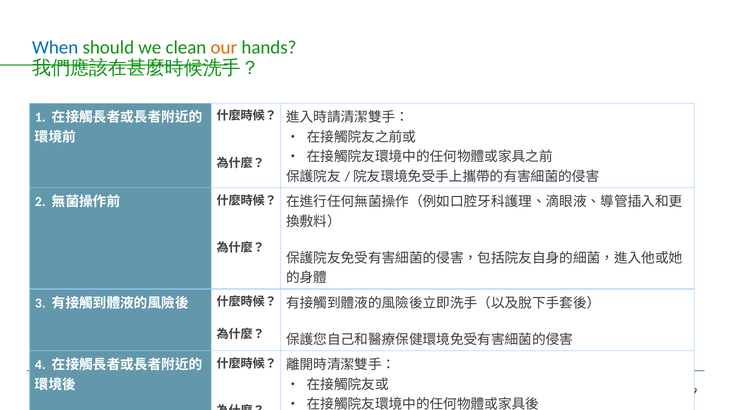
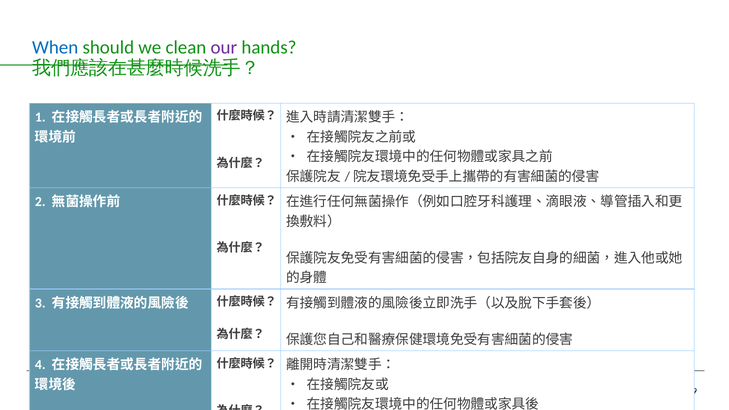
our colour: orange -> purple
